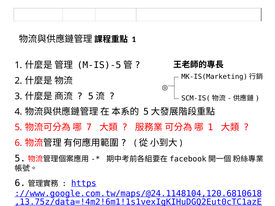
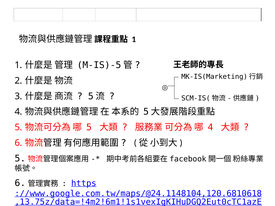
7 at (89, 127): 7 -> 5
1 at (210, 127): 1 -> 4
